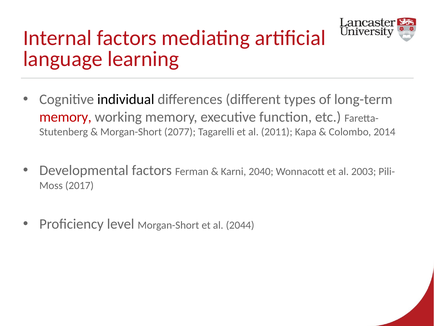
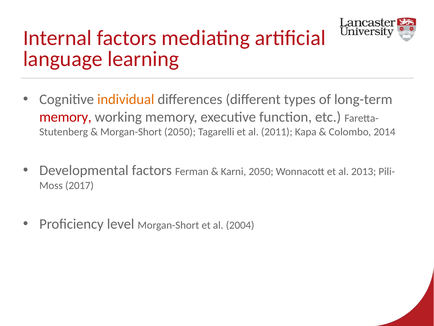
individual colour: black -> orange
Morgan-Short 2077: 2077 -> 2050
Karni 2040: 2040 -> 2050
2003: 2003 -> 2013
2044: 2044 -> 2004
